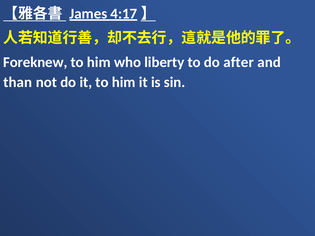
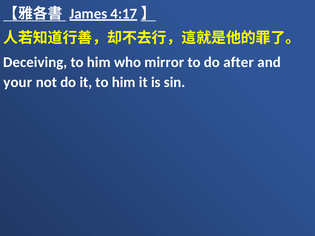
Foreknew: Foreknew -> Deceiving
liberty: liberty -> mirror
than: than -> your
